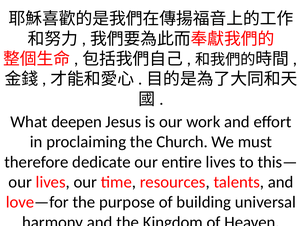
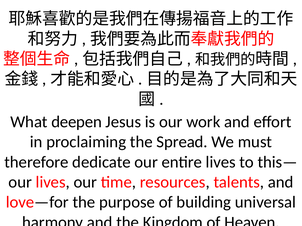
Church: Church -> Spread
